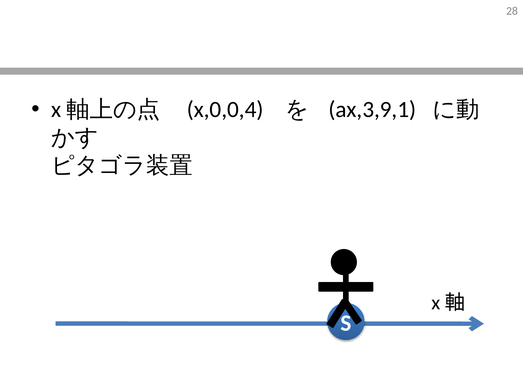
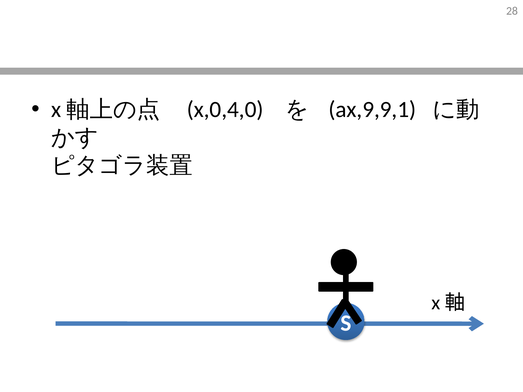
x,0,0,4: x,0,0,4 -> x,0,4,0
ax,3,9,1: ax,3,9,1 -> ax,9,9,1
